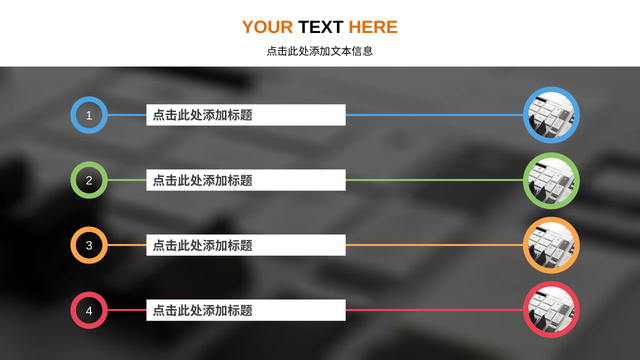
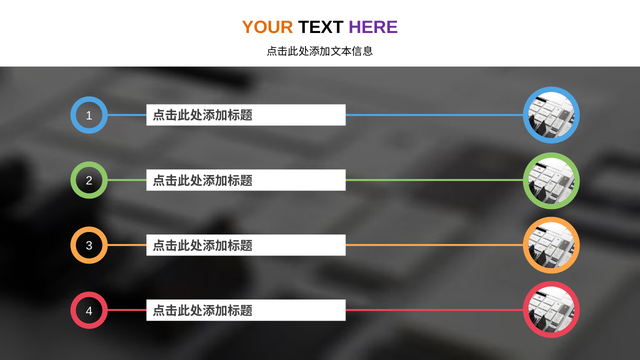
HERE colour: orange -> purple
